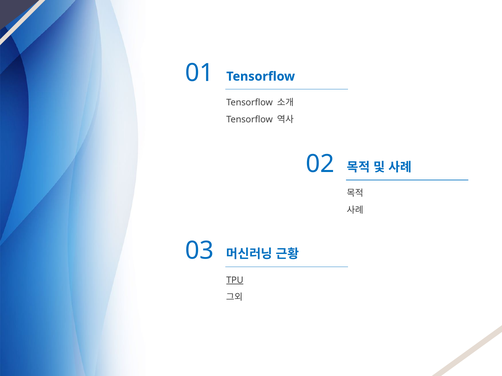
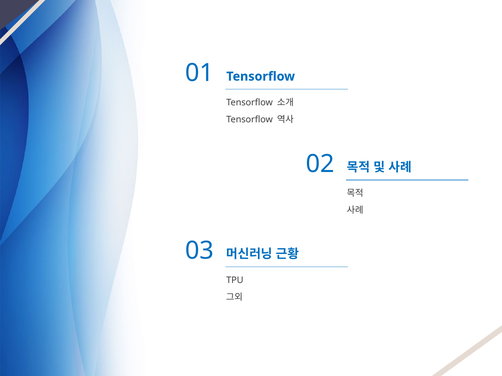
TPU underline: present -> none
